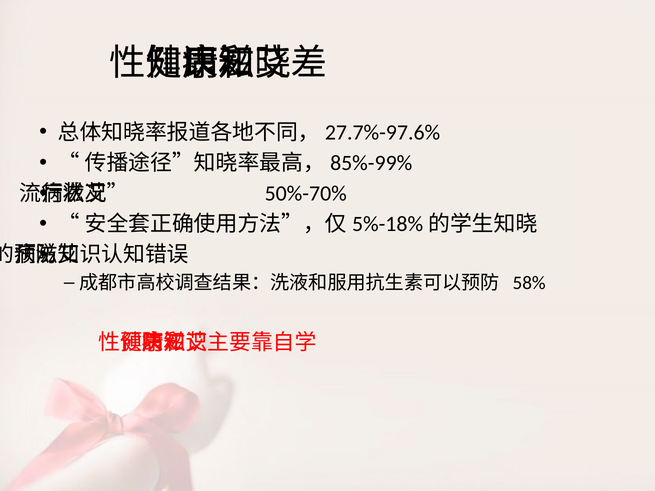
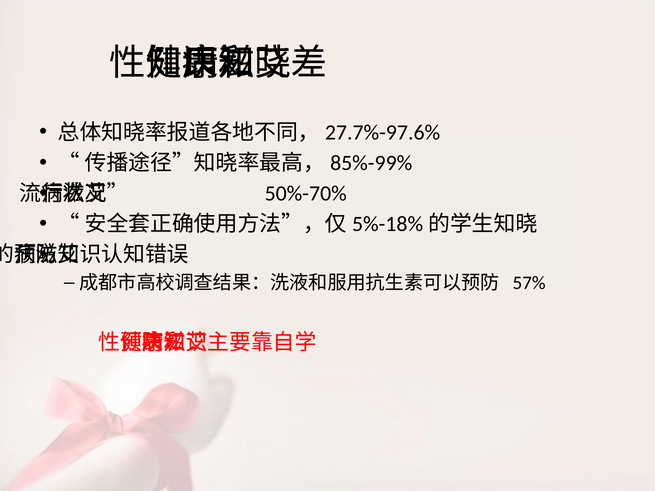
58%: 58% -> 57%
